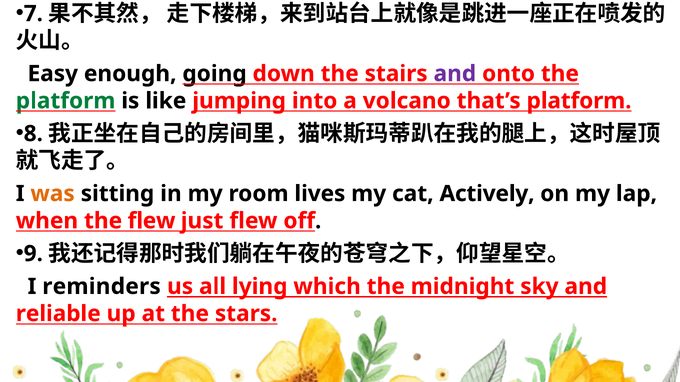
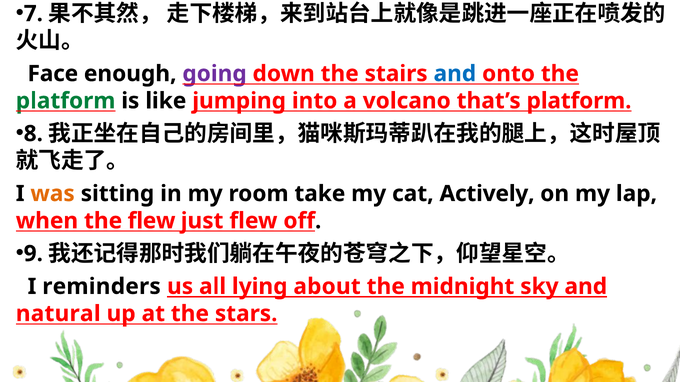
Easy: Easy -> Face
going colour: black -> purple
and at (455, 74) colour: purple -> blue
lives: lives -> take
which: which -> about
reliable: reliable -> natural
